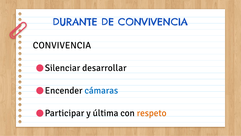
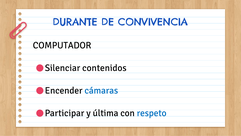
CONVIVENCIA at (62, 45): CONVIVENCIA -> COMPUTADOR
desarrollar: desarrollar -> contenidos
respeto colour: orange -> blue
